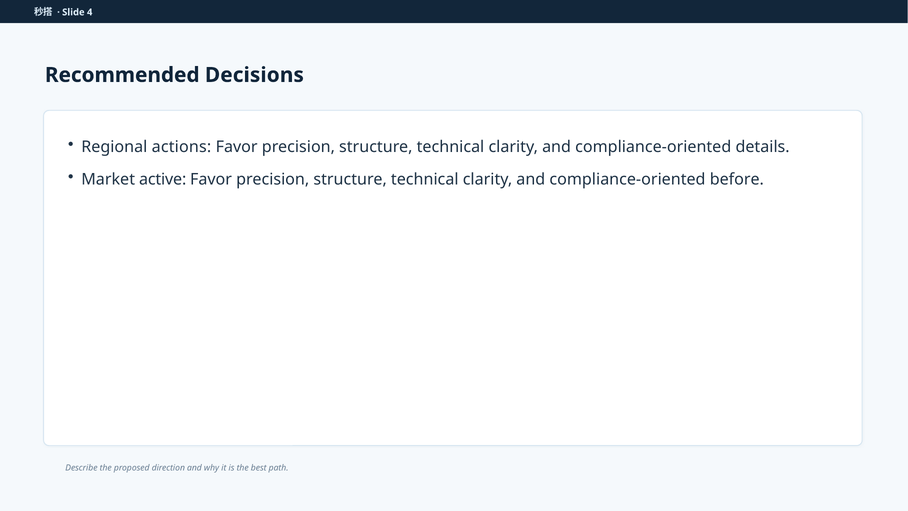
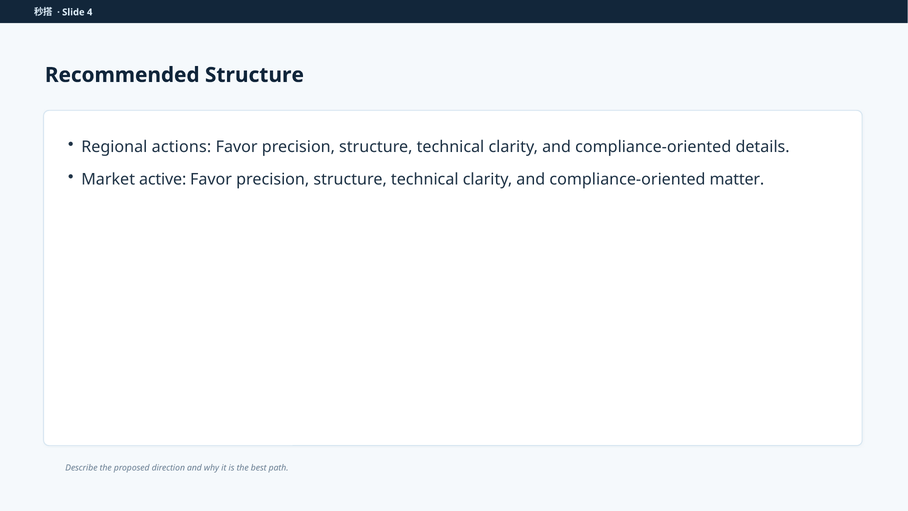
Recommended Decisions: Decisions -> Structure
before: before -> matter
